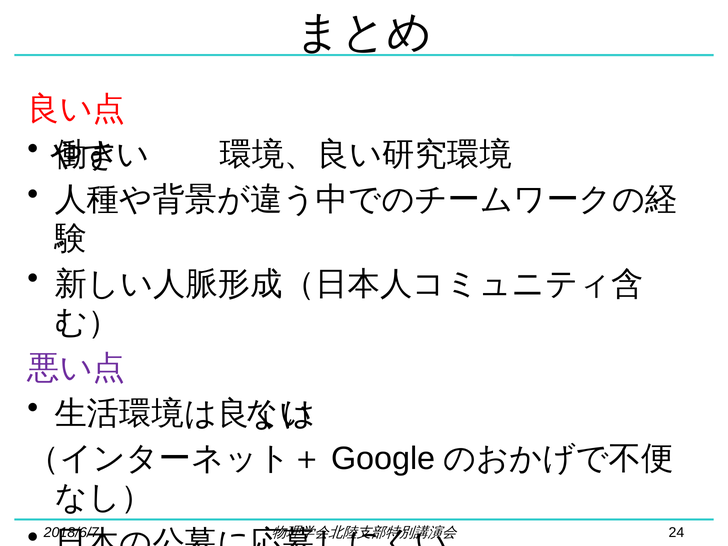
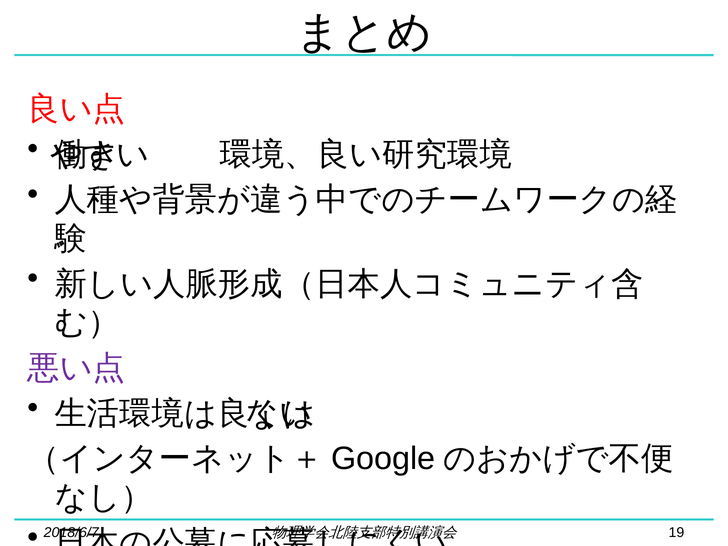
24: 24 -> 19
